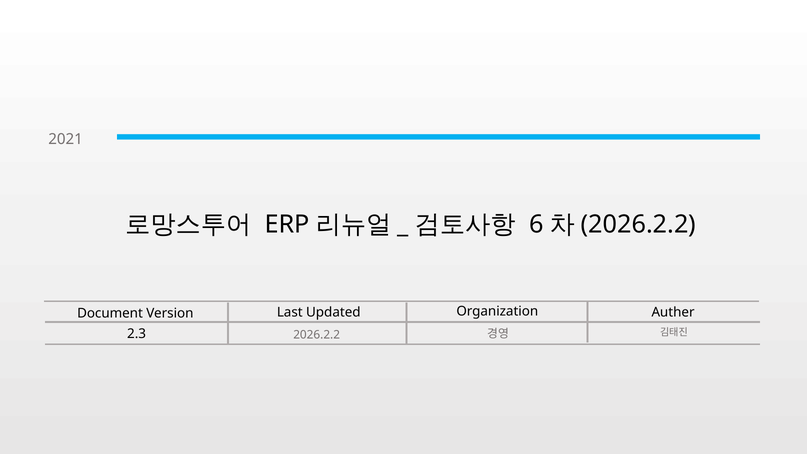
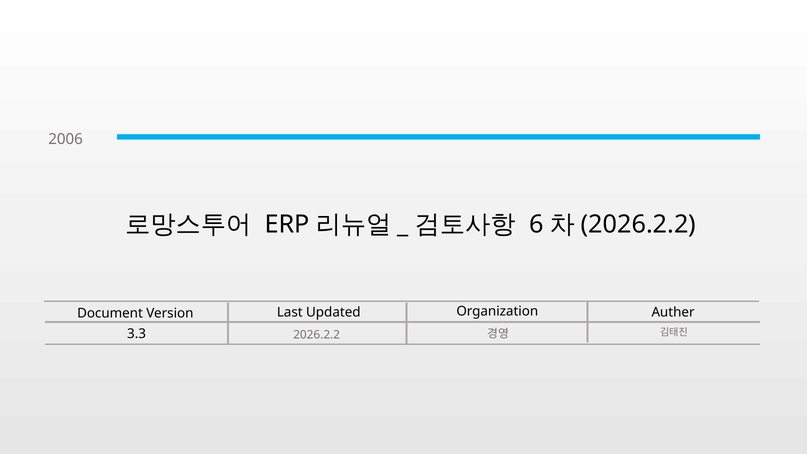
2021: 2021 -> 2006
2.3: 2.3 -> 3.3
